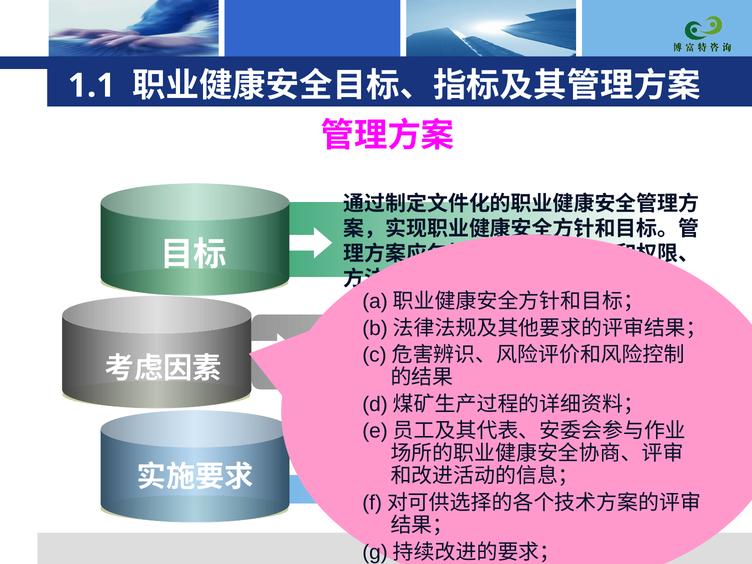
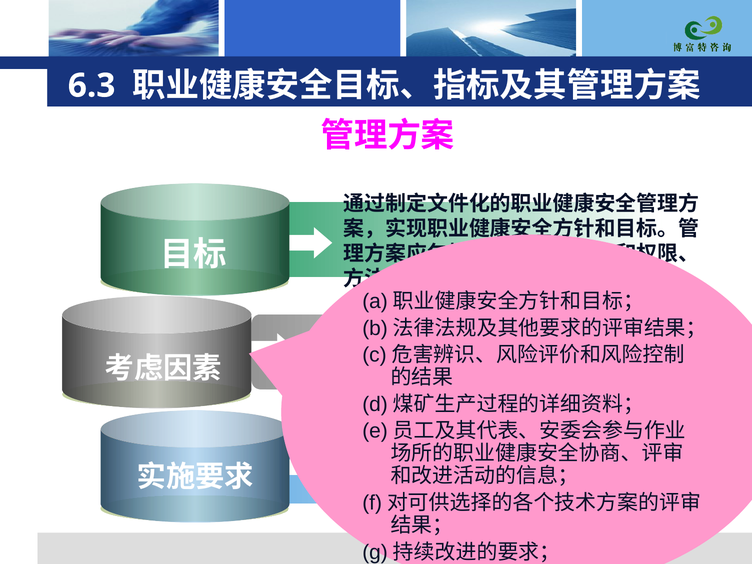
1.1: 1.1 -> 6.3
